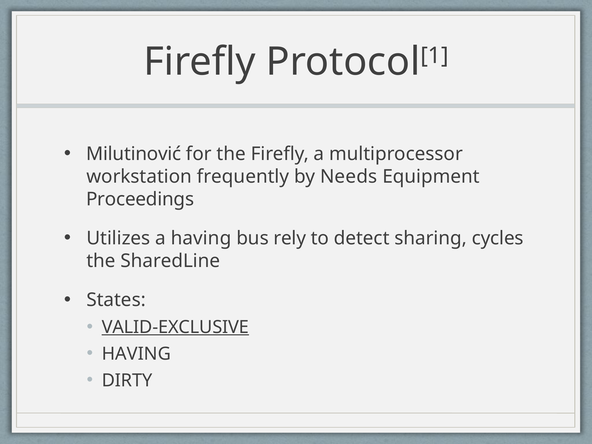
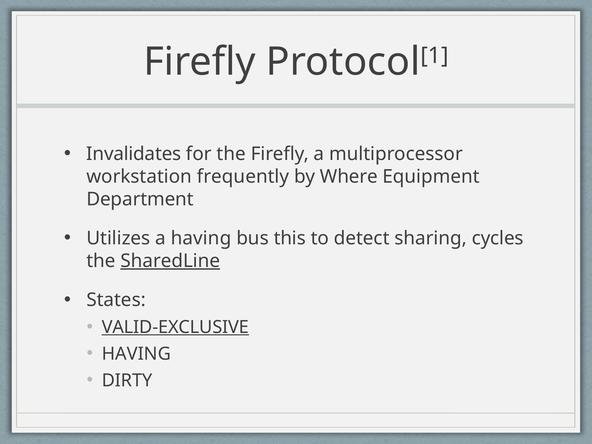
Milutinović: Milutinović -> Invalidates
Needs: Needs -> Where
Proceedings: Proceedings -> Department
rely: rely -> this
SharedLine underline: none -> present
